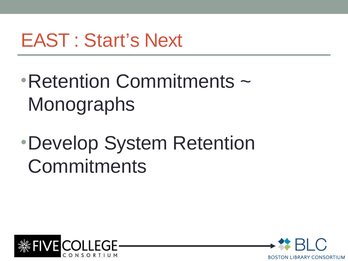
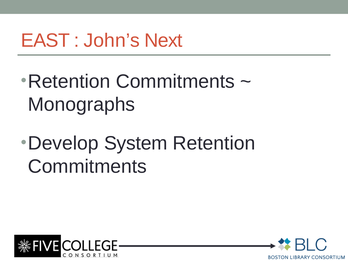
Start’s: Start’s -> John’s
